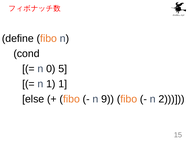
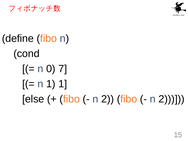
5: 5 -> 7
9 at (108, 99): 9 -> 2
